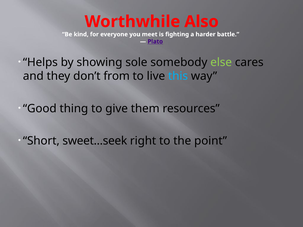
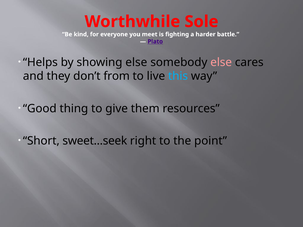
Also: Also -> Sole
showing sole: sole -> else
else at (221, 62) colour: light green -> pink
